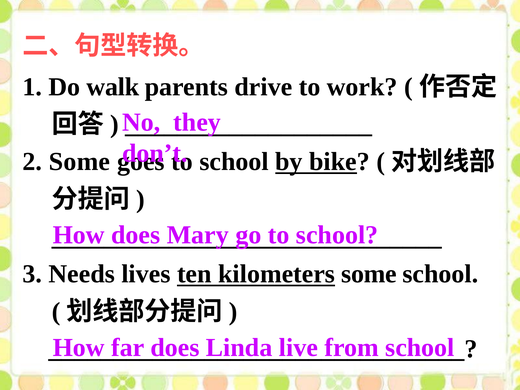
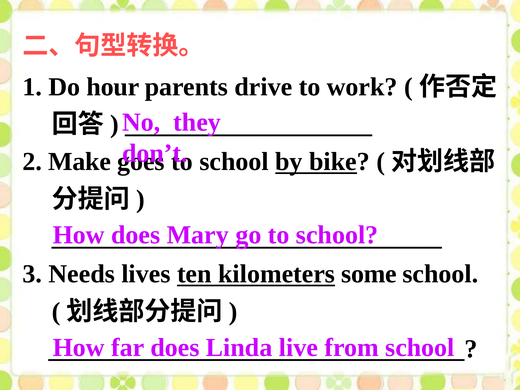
walk: walk -> hour
2 Some: Some -> Make
